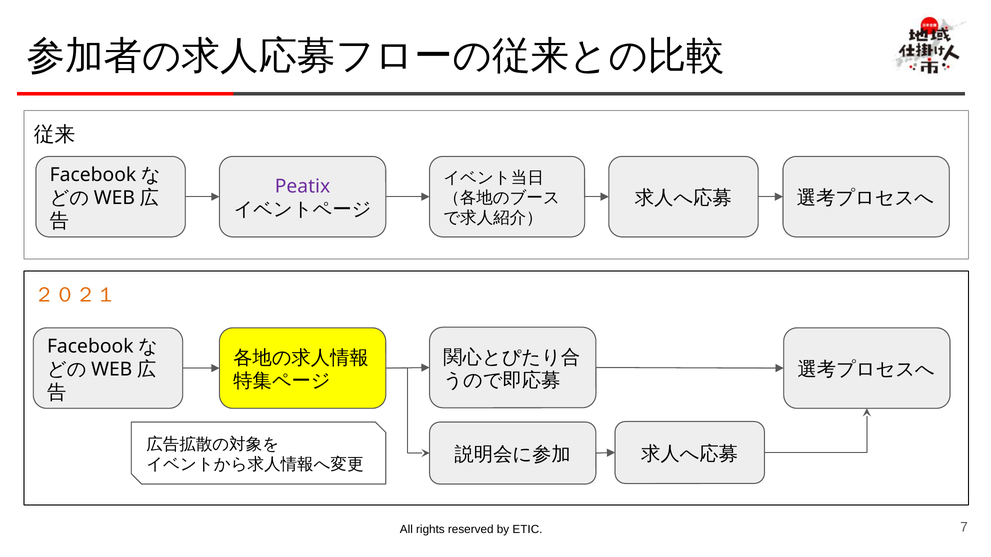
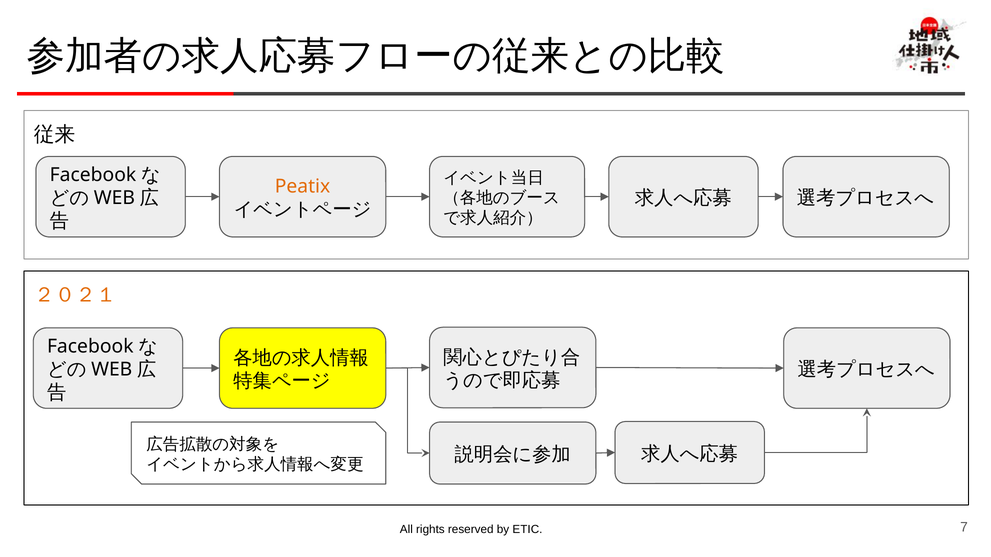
Peatix colour: purple -> orange
